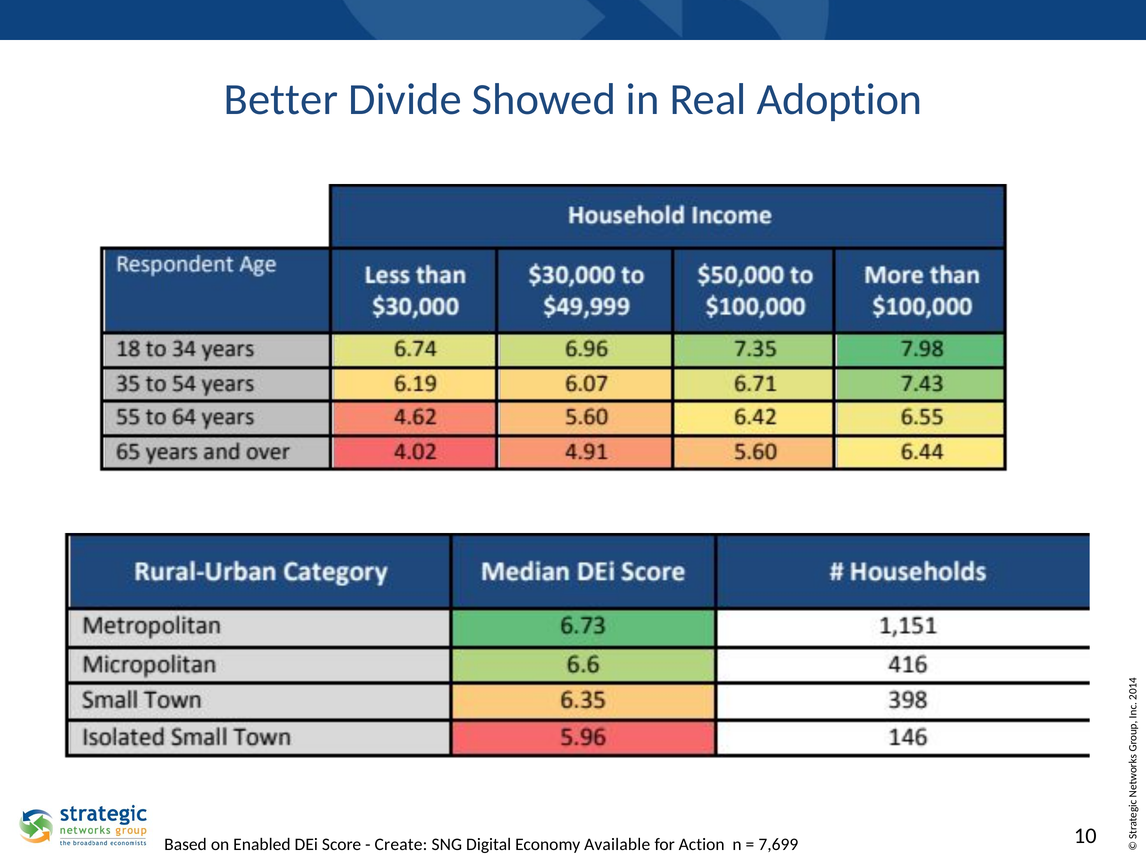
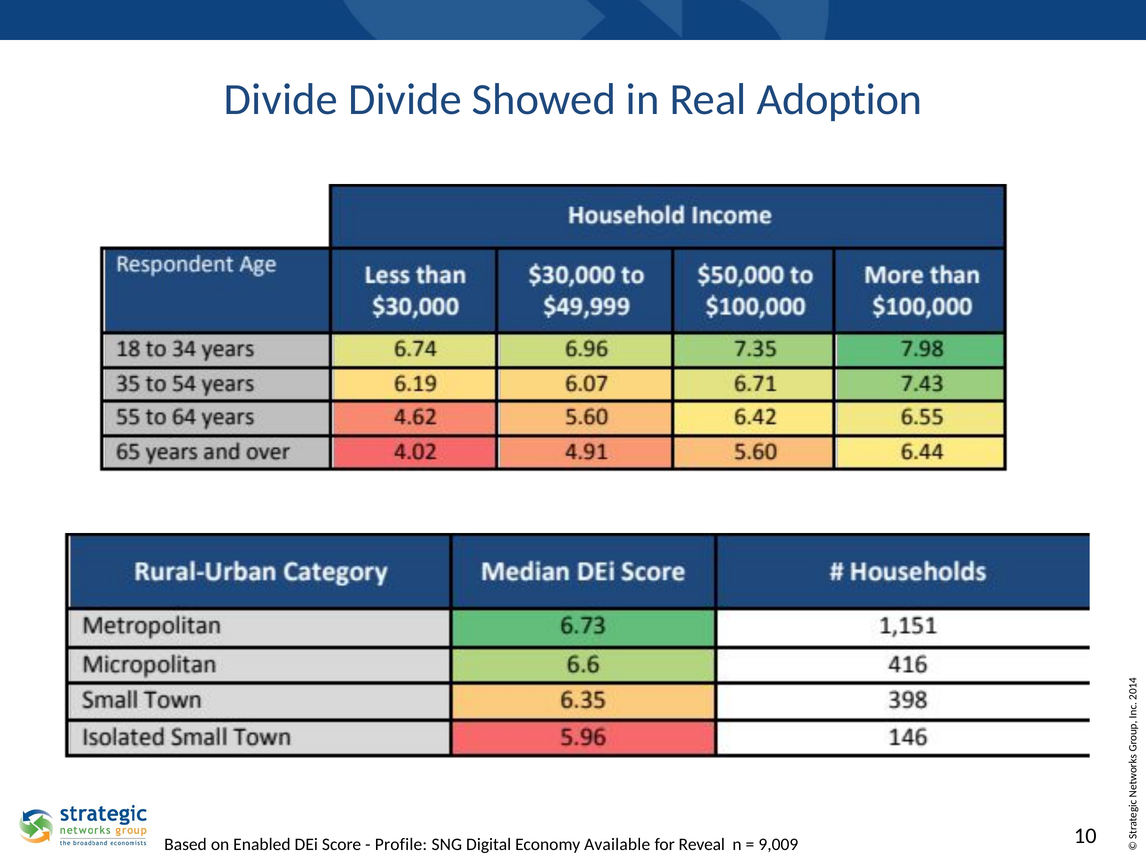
Better at (281, 100): Better -> Divide
Create: Create -> Profile
Action: Action -> Reveal
7,699: 7,699 -> 9,009
